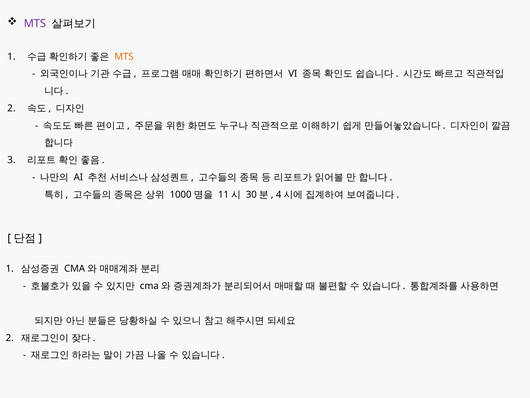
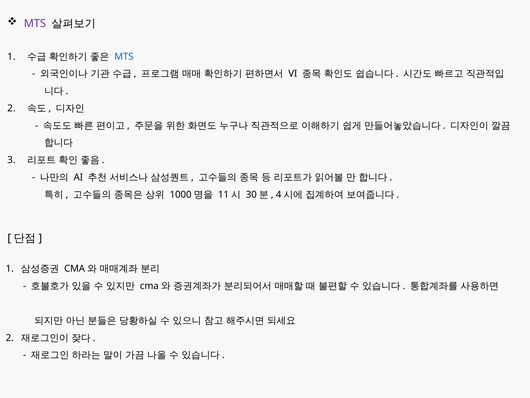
MTS at (124, 56) colour: orange -> blue
